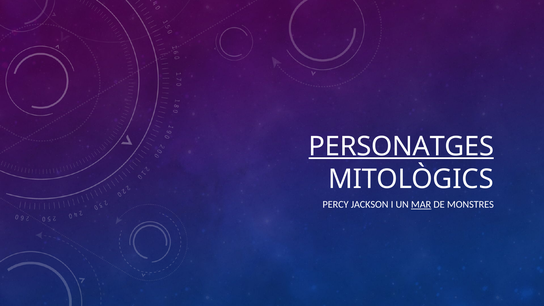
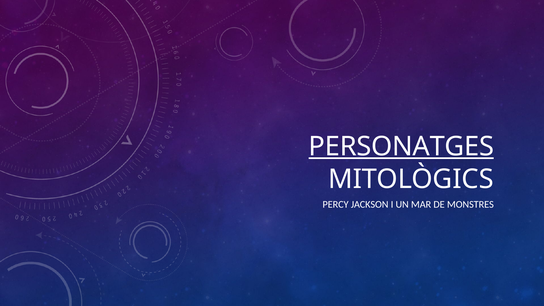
MAR underline: present -> none
